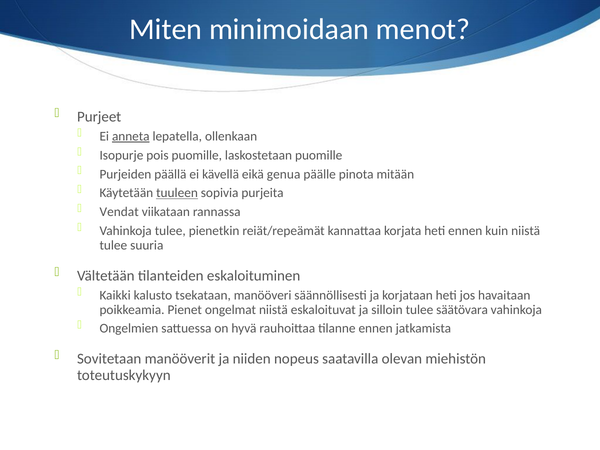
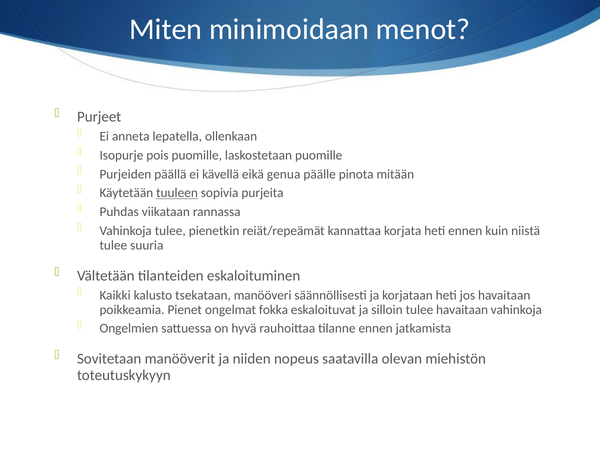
anneta underline: present -> none
Vendat: Vendat -> Puhdas
ongelmat niistä: niistä -> fokka
tulee säätövara: säätövara -> havaitaan
